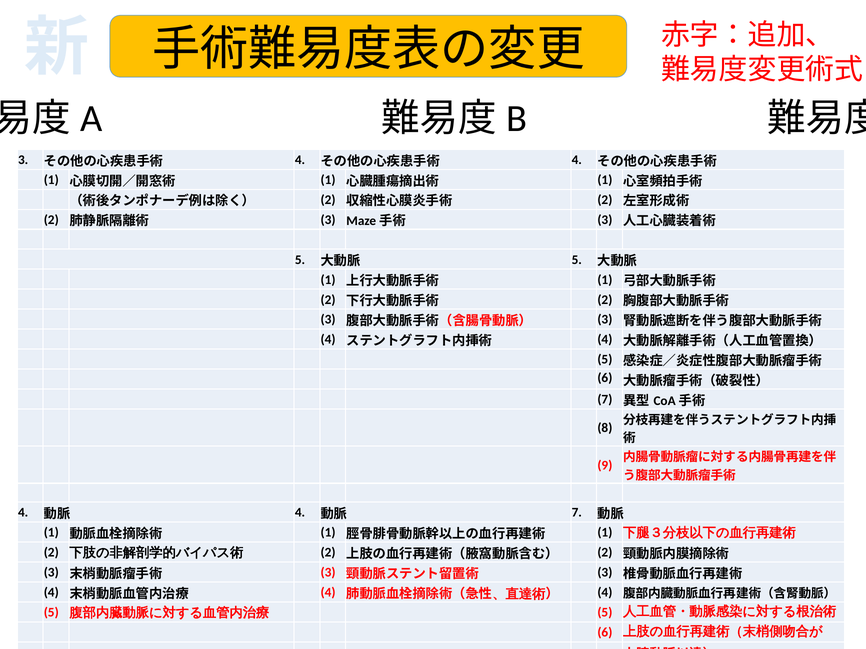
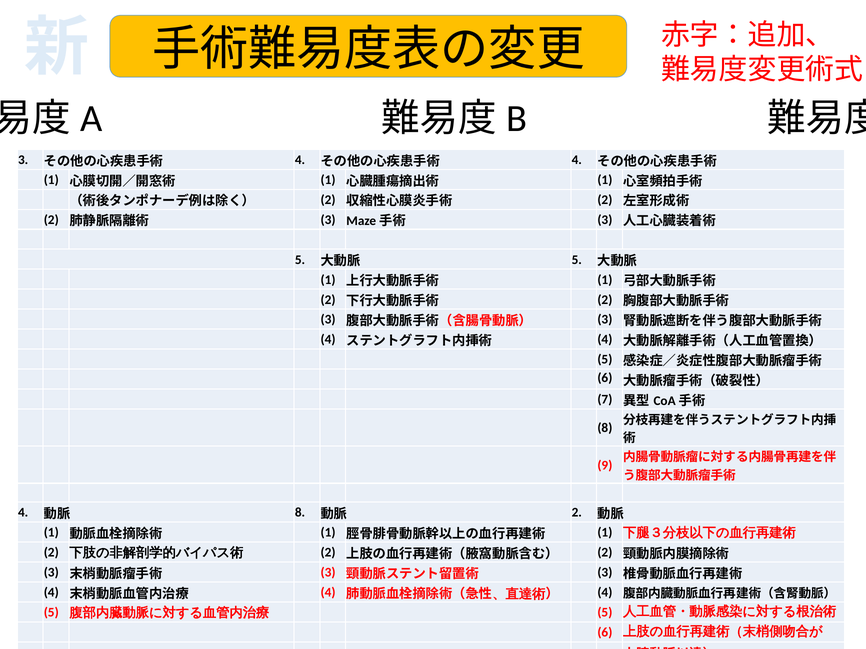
4 at (300, 513): 4 -> 8
7 at (577, 513): 7 -> 2
